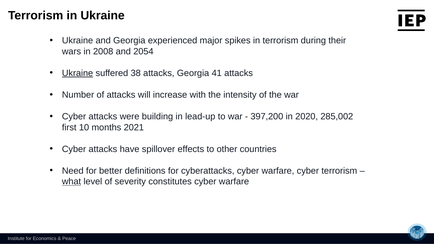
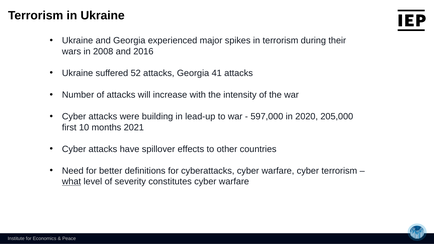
2054: 2054 -> 2016
Ukraine at (78, 73) underline: present -> none
38: 38 -> 52
397,200: 397,200 -> 597,000
285,002: 285,002 -> 205,000
